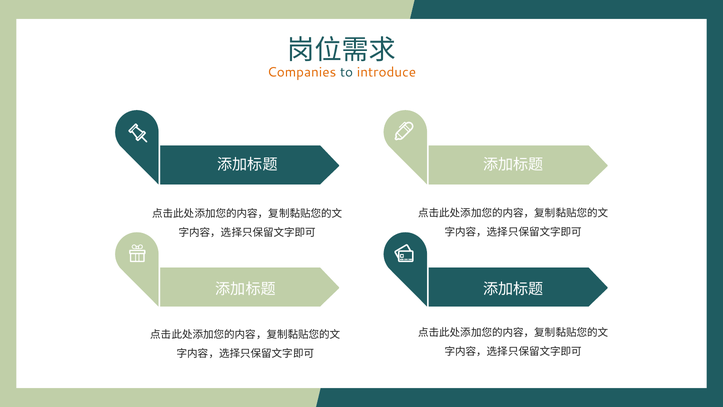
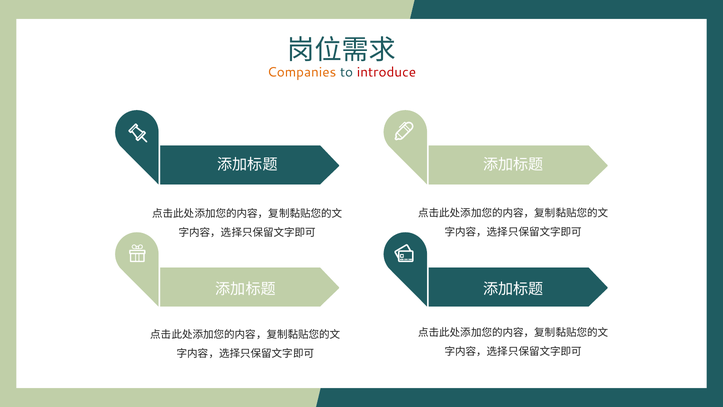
introduce colour: orange -> red
